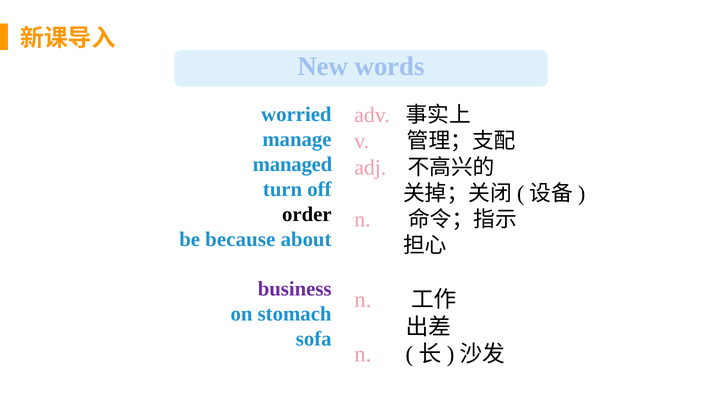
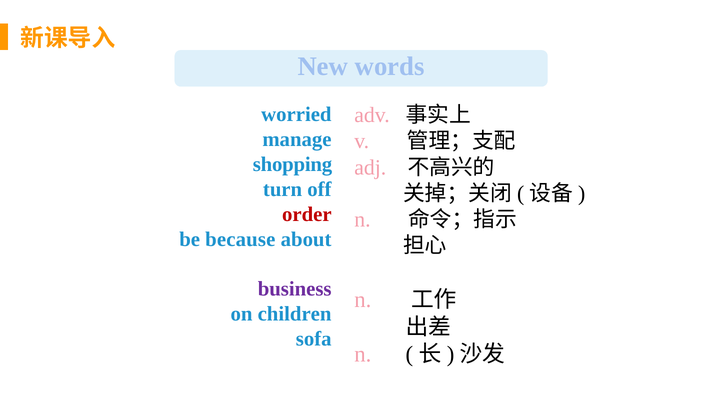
managed: managed -> shopping
order colour: black -> red
stomach: stomach -> children
